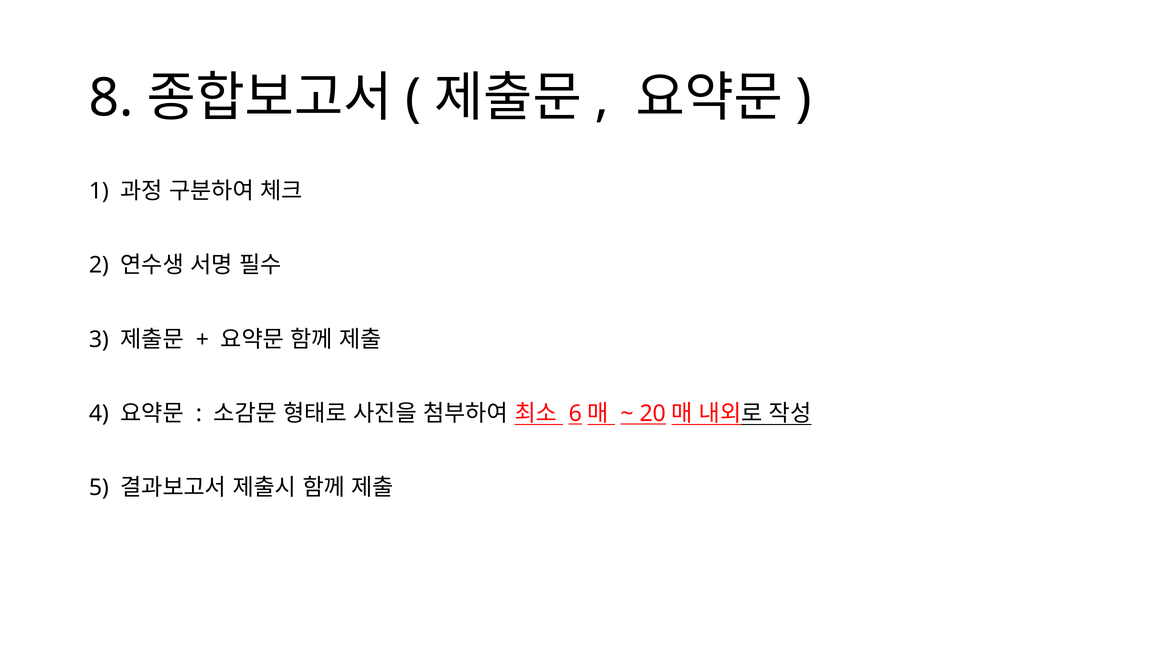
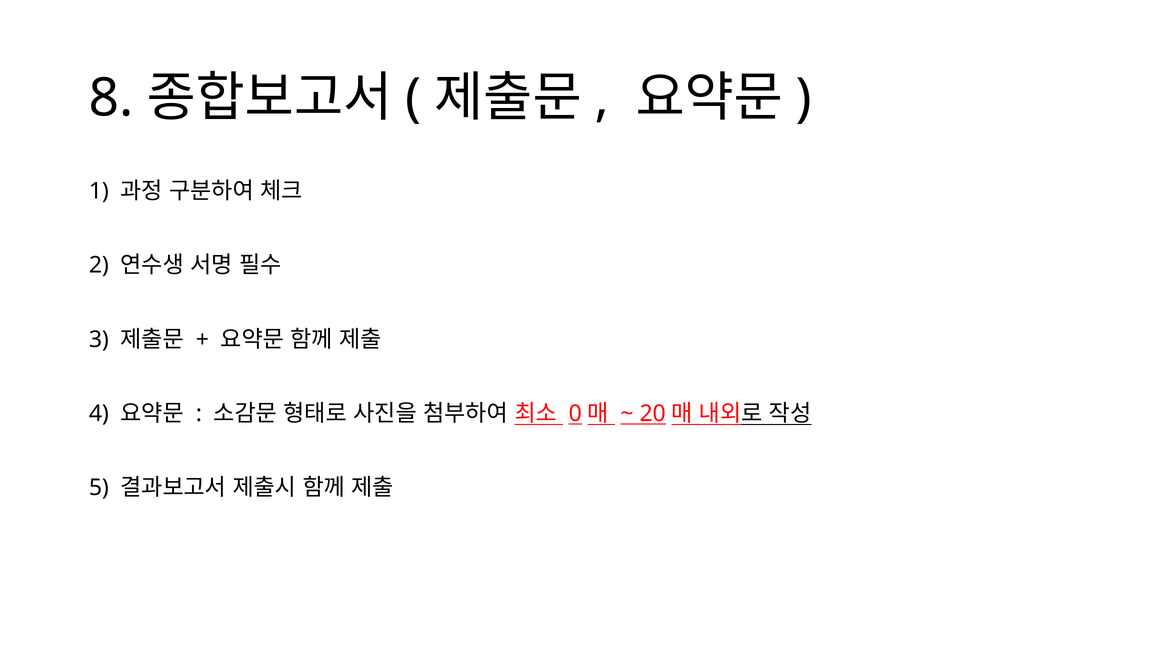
6: 6 -> 0
